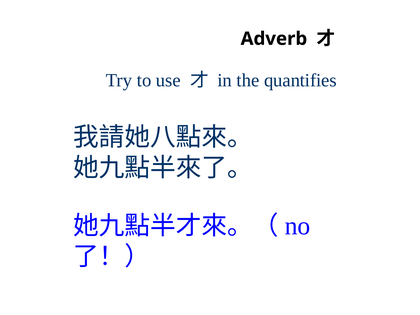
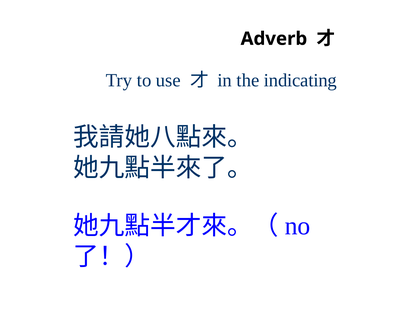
quantifies: quantifies -> indicating
